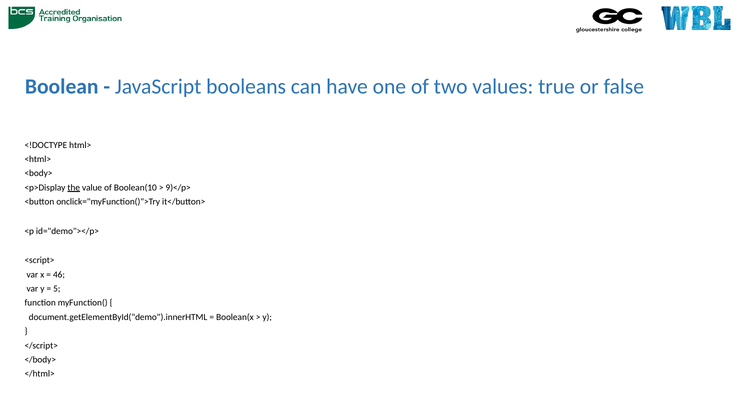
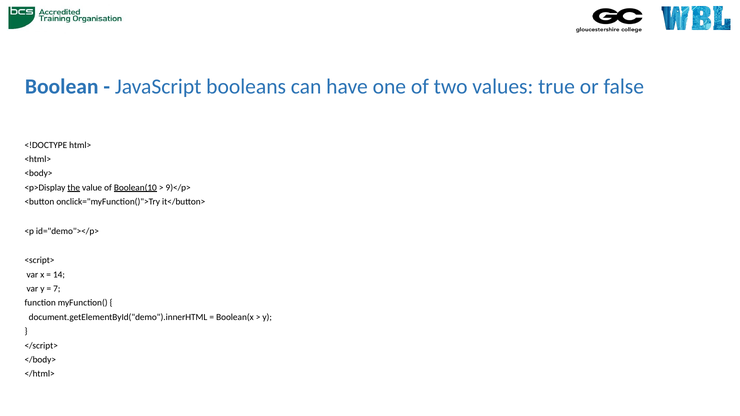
Boolean(10 underline: none -> present
46: 46 -> 14
5: 5 -> 7
